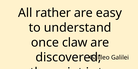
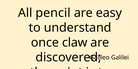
rather: rather -> pencil
